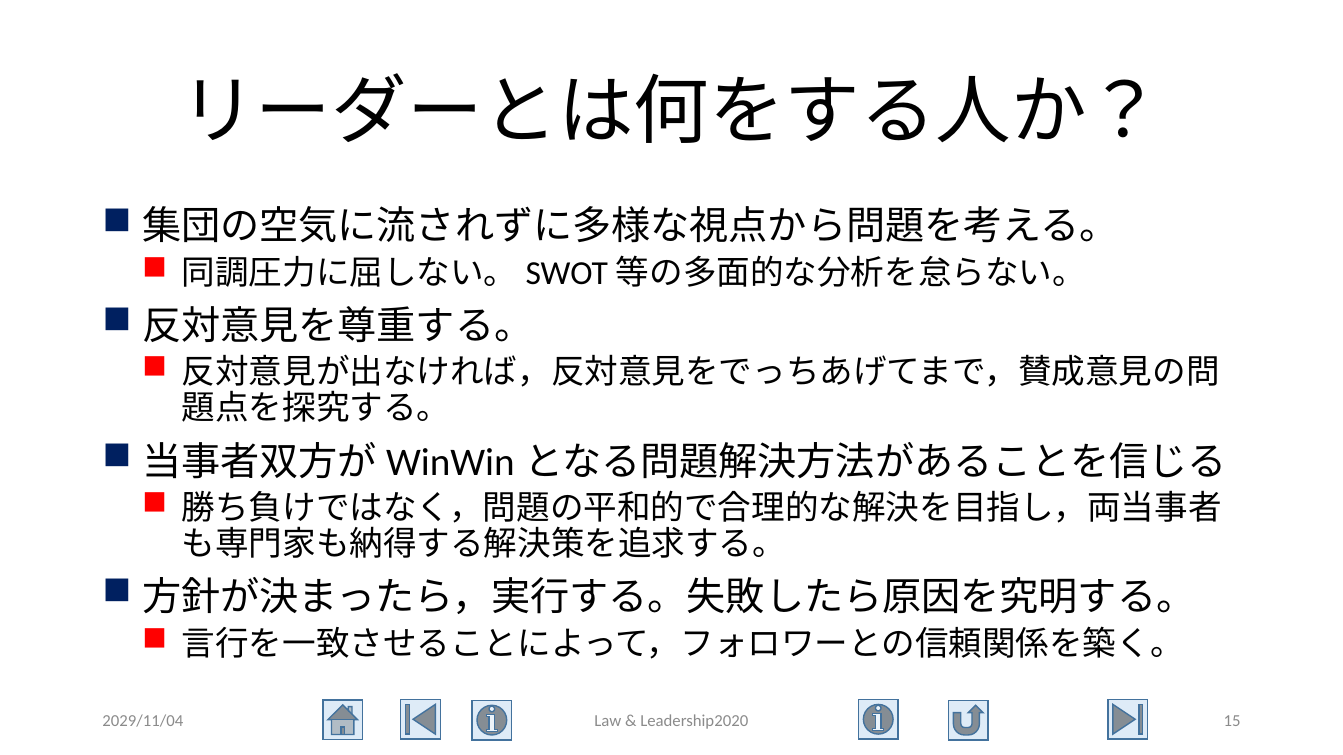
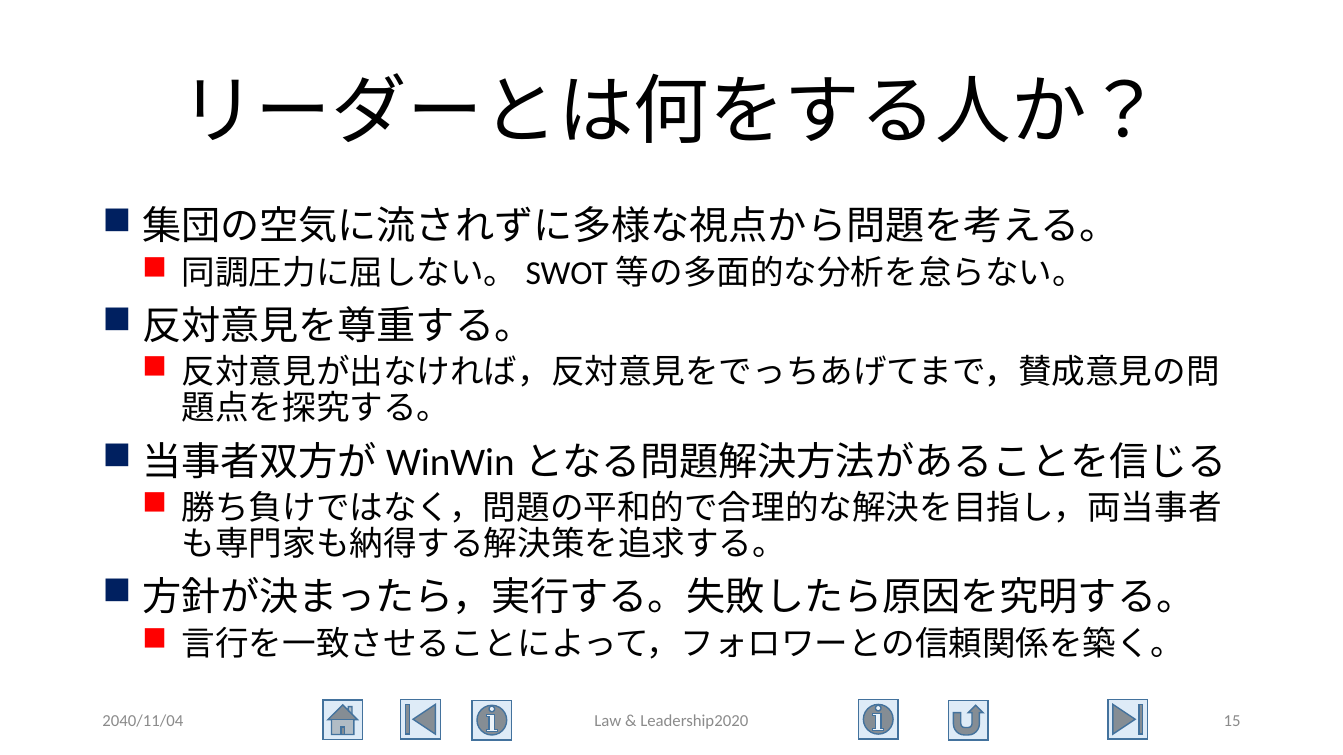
2029/11/04: 2029/11/04 -> 2040/11/04
